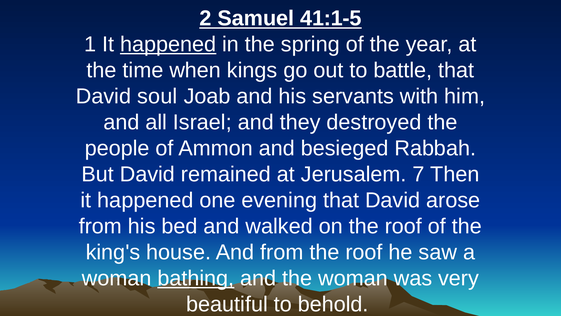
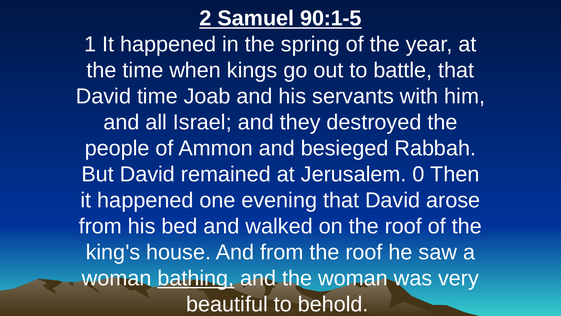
41:1-5: 41:1-5 -> 90:1-5
happened at (168, 44) underline: present -> none
David soul: soul -> time
7: 7 -> 0
